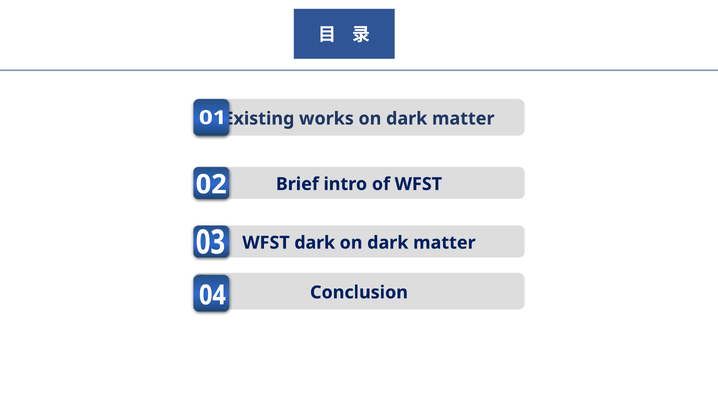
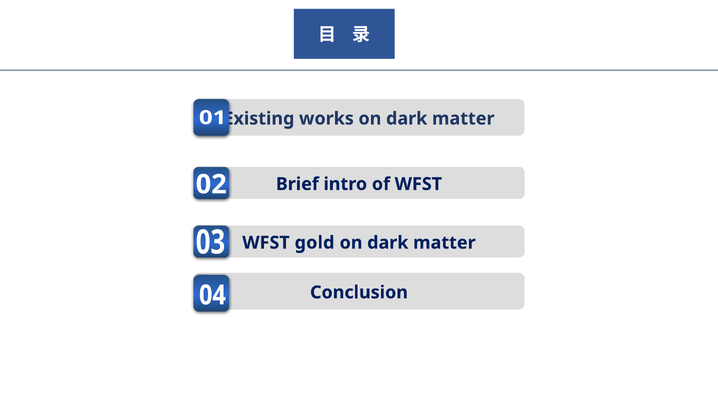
WFST dark: dark -> gold
